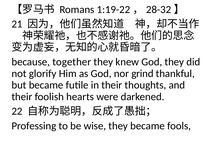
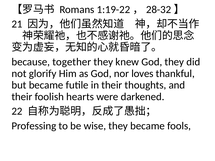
grind: grind -> loves
